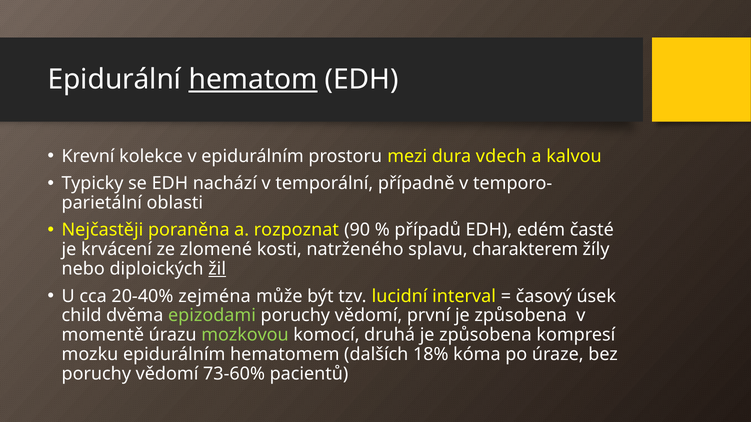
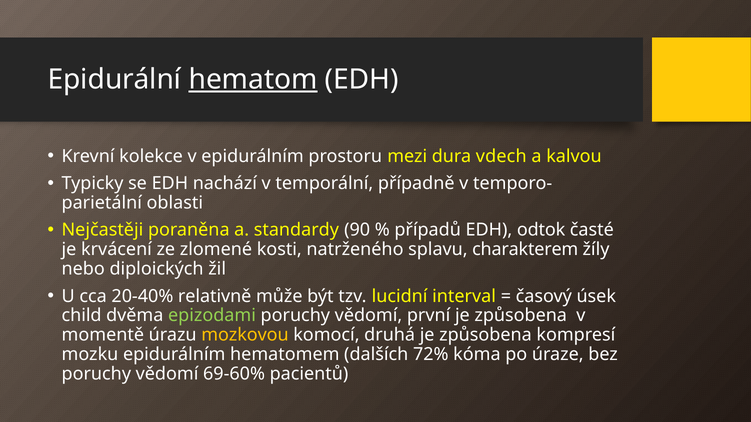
rozpoznat: rozpoznat -> standardy
edém: edém -> odtok
žil underline: present -> none
zejména: zejména -> relativně
mozkovou colour: light green -> yellow
18%: 18% -> 72%
73-60%: 73-60% -> 69-60%
